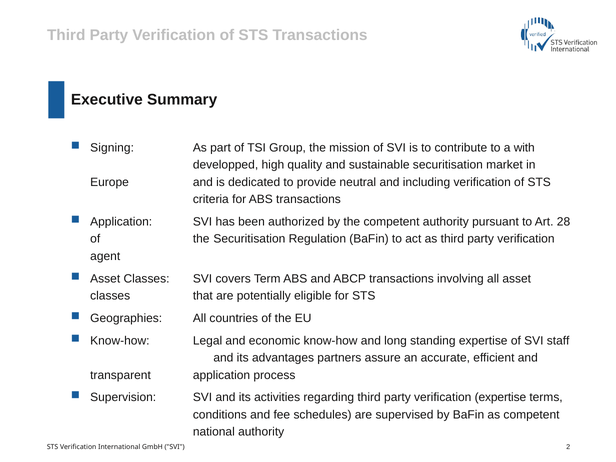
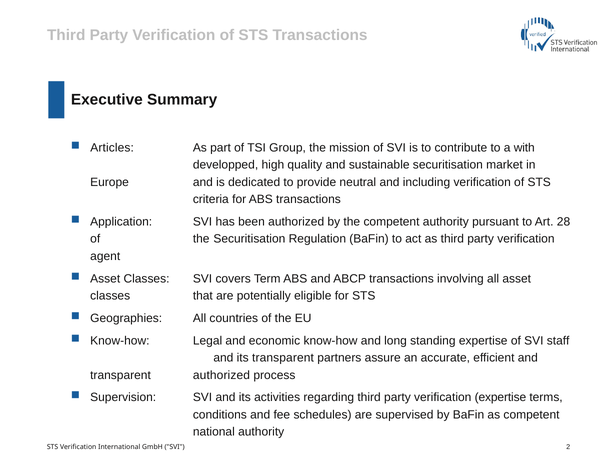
Signing: Signing -> Articles
its advantages: advantages -> transparent
transparent application: application -> authorized
